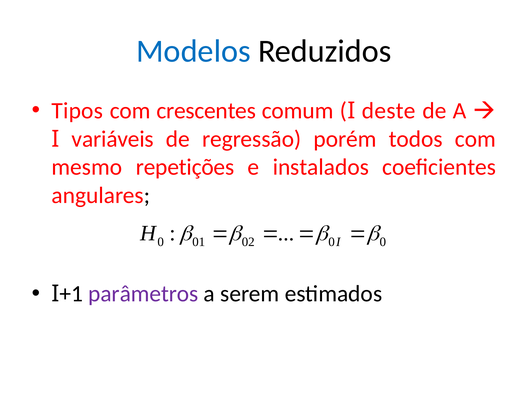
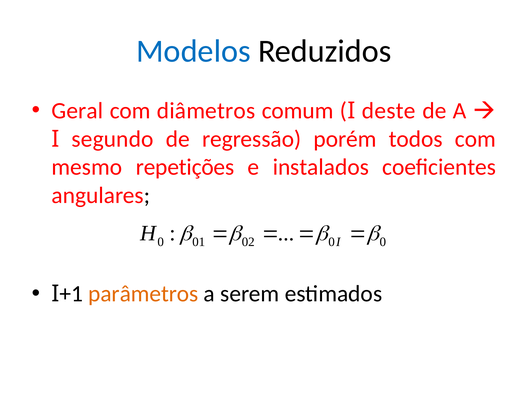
Tipos: Tipos -> Geral
crescentes: crescentes -> diâmetros
variáveis: variáveis -> segundo
parâmetros colour: purple -> orange
